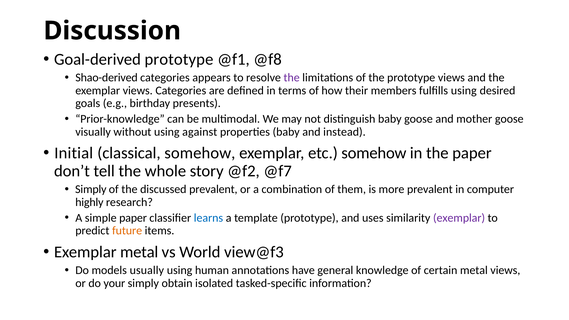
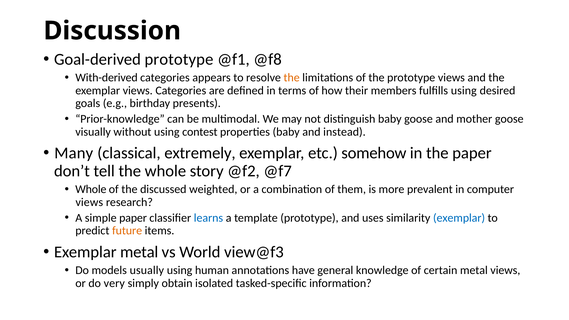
Shao-derived: Shao-derived -> With-derived
the at (292, 78) colour: purple -> orange
against: against -> contest
Initial: Initial -> Many
classical somehow: somehow -> extremely
Simply at (91, 189): Simply -> Whole
discussed prevalent: prevalent -> weighted
highly at (89, 202): highly -> views
exemplar at (459, 218) colour: purple -> blue
your: your -> very
